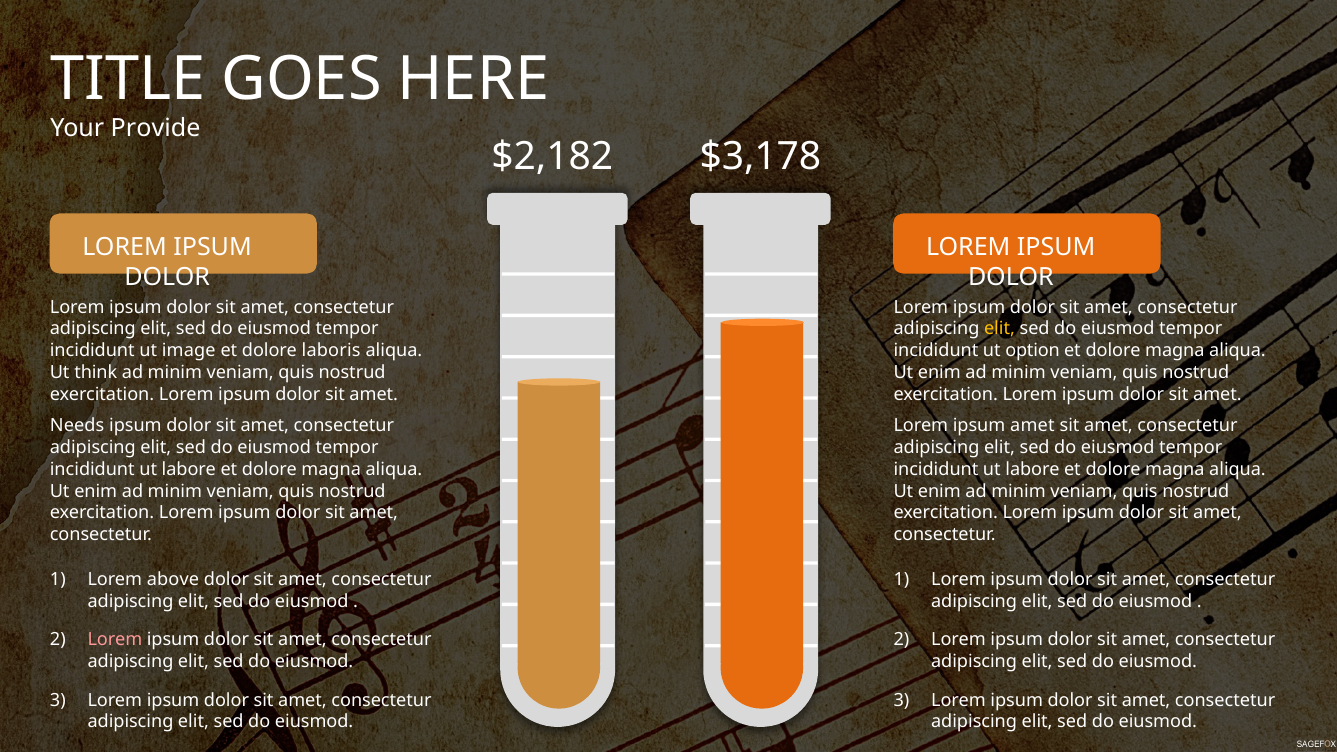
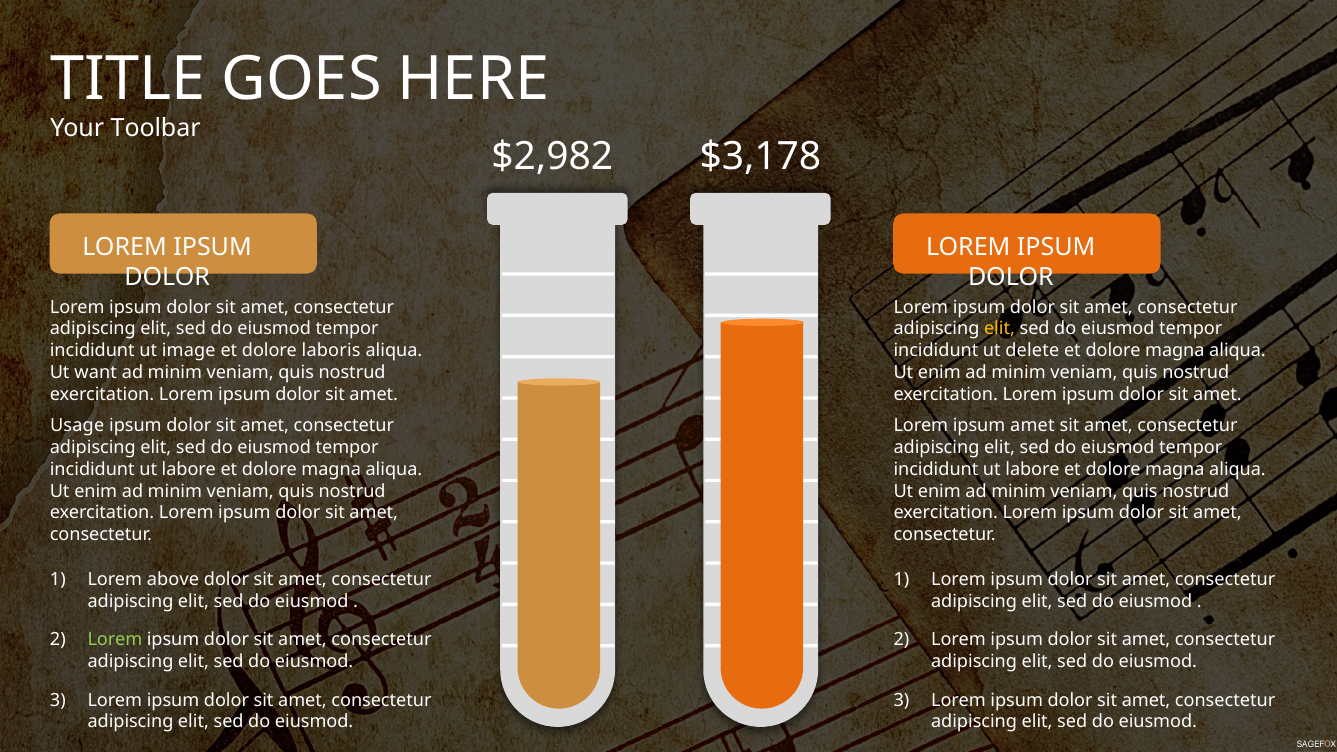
Provide: Provide -> Toolbar
$2,182: $2,182 -> $2,982
option: option -> delete
think: think -> want
Needs: Needs -> Usage
Lorem at (115, 640) colour: pink -> light green
